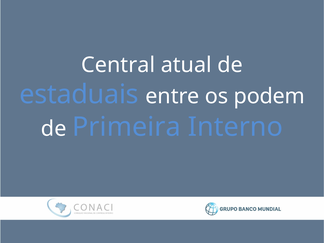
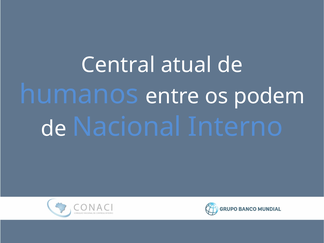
estaduais: estaduais -> humanos
Primeira: Primeira -> Nacional
